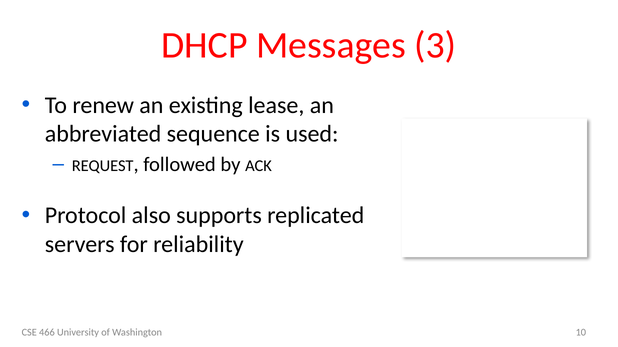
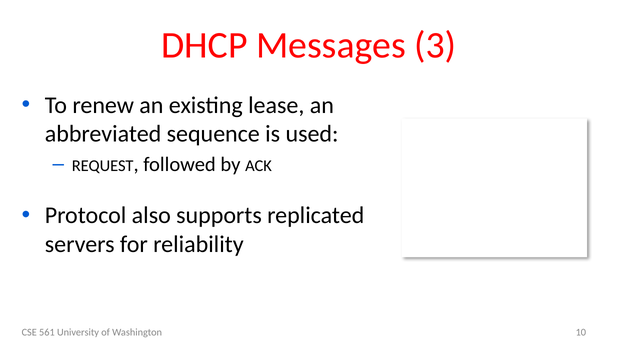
466: 466 -> 561
